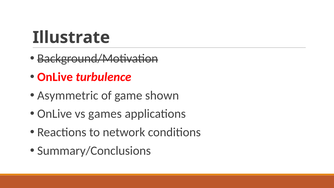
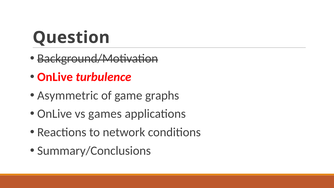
Illustrate: Illustrate -> Question
shown: shown -> graphs
